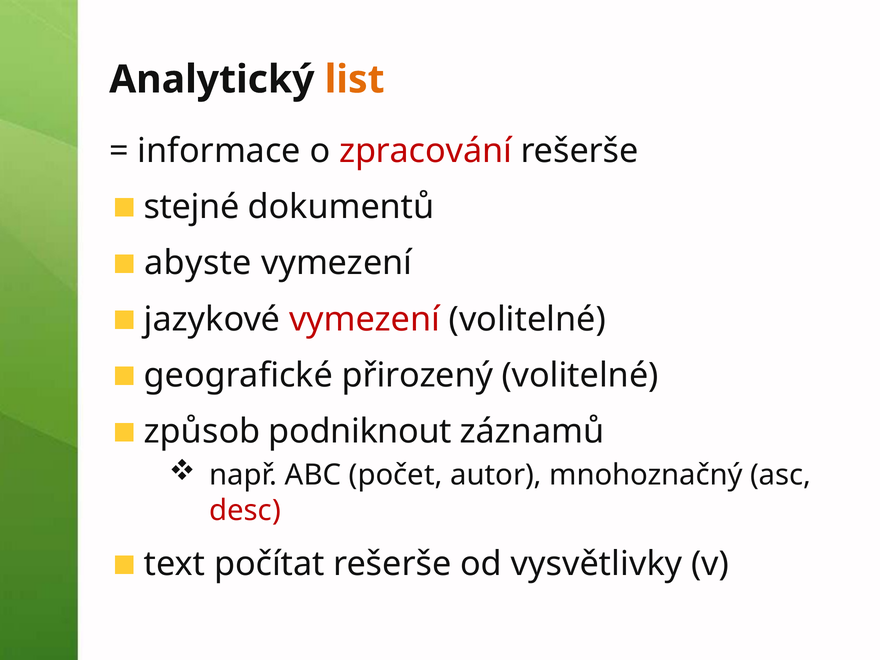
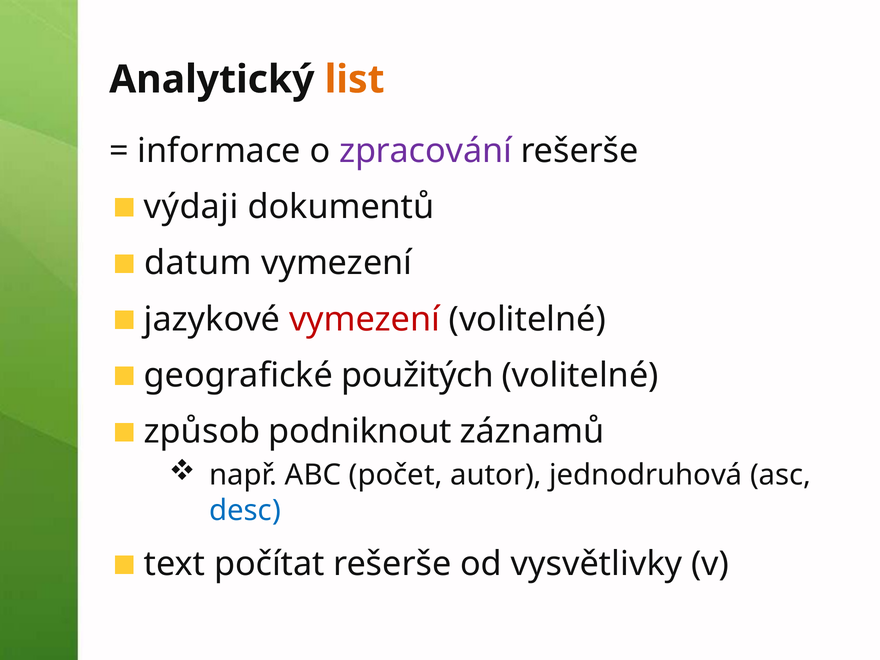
zpracování colour: red -> purple
stejné: stejné -> výdaji
abyste: abyste -> datum
přirozený: přirozený -> použitých
mnohoznačný: mnohoznačný -> jednodruhová
desc colour: red -> blue
